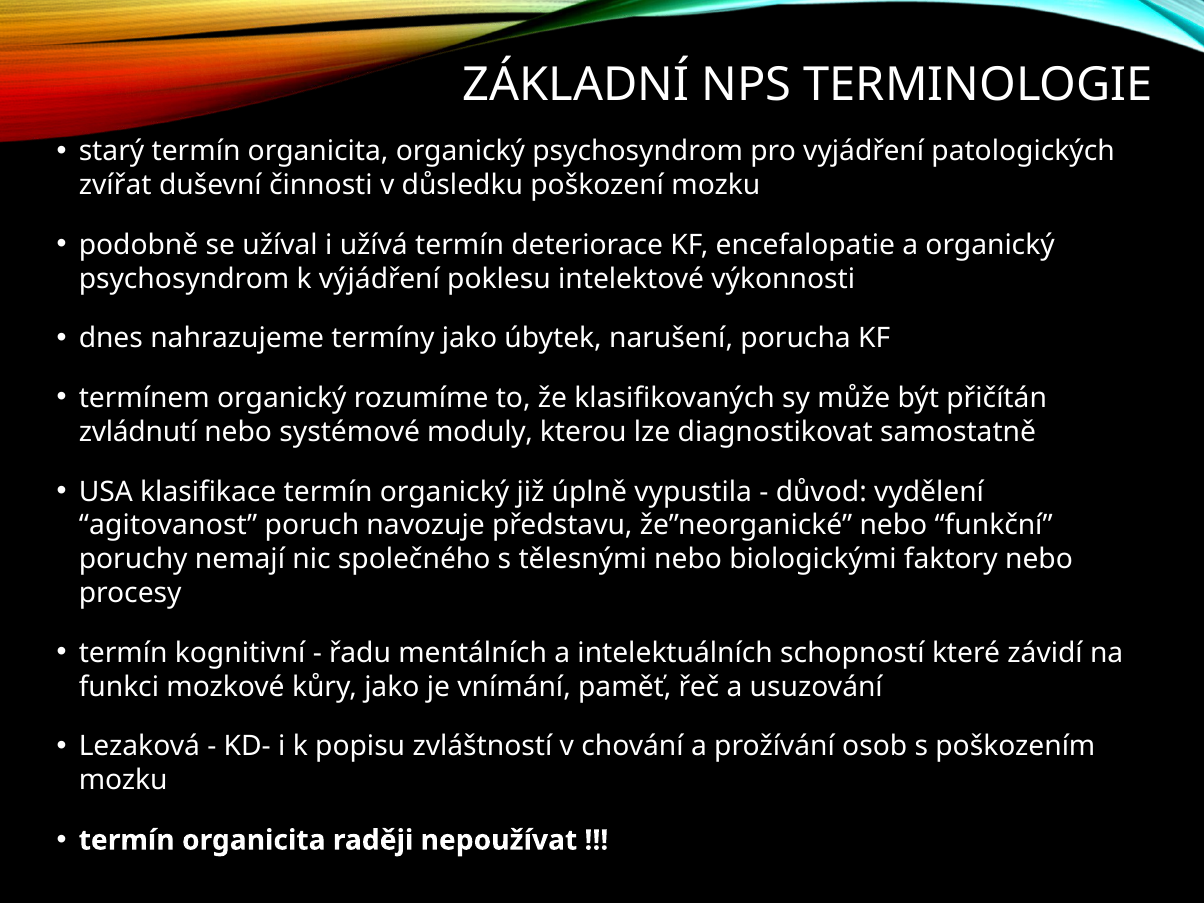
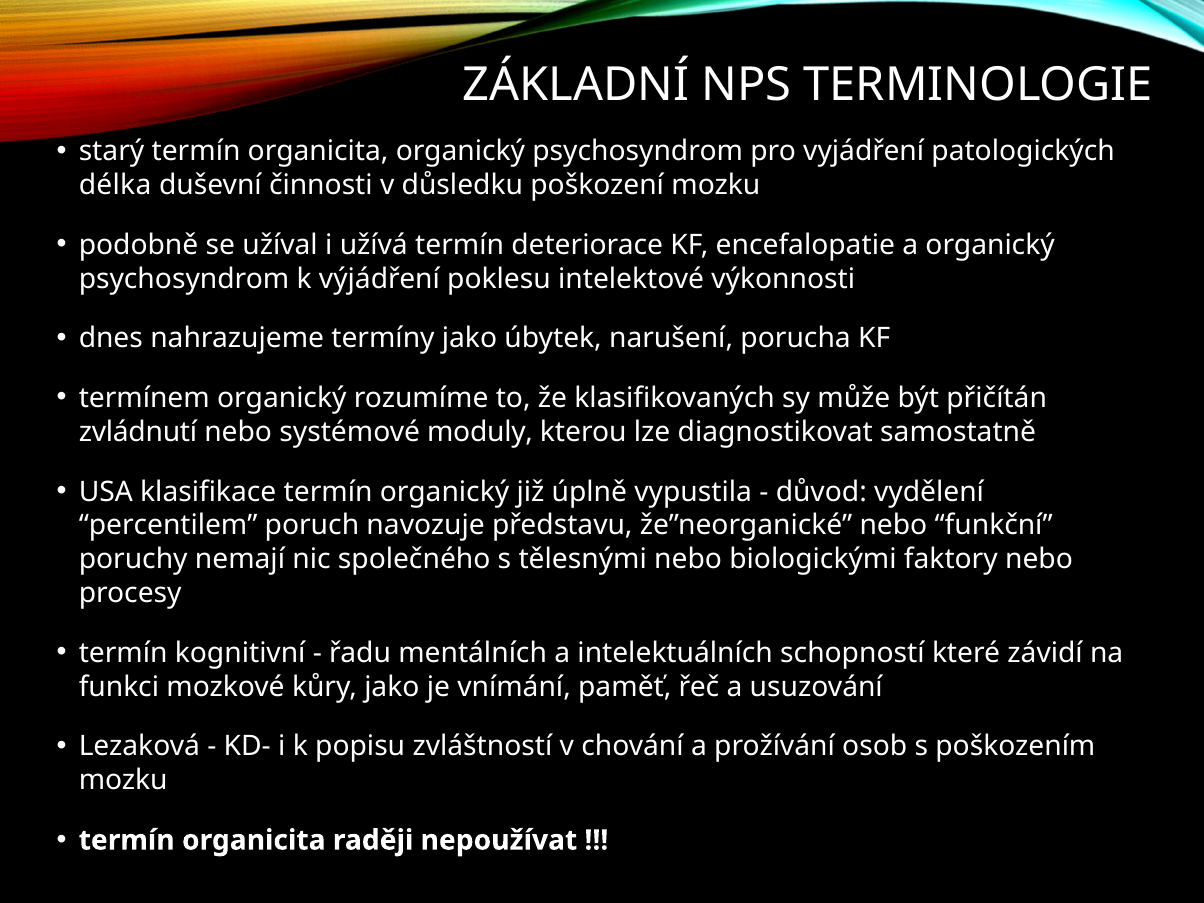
zvířat: zvířat -> délka
agitovanost: agitovanost -> percentilem
